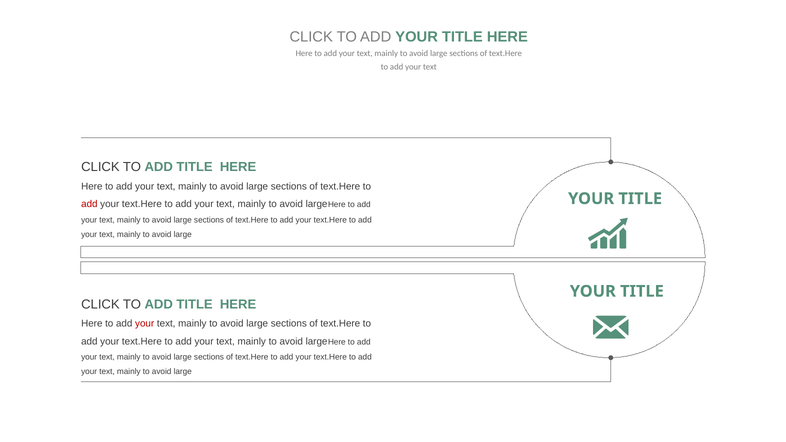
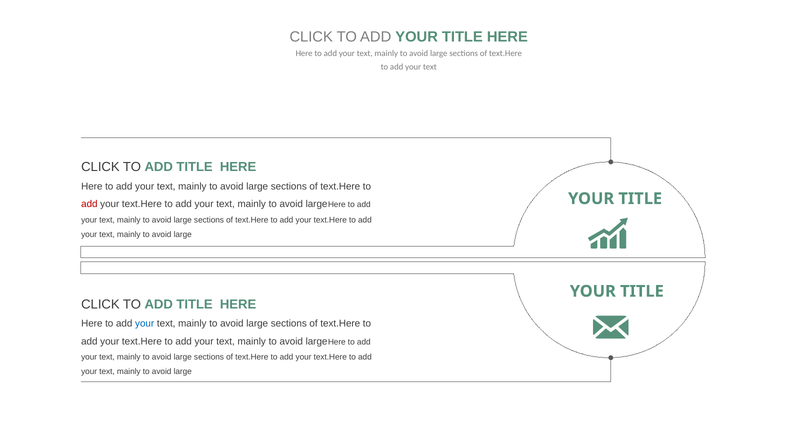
your at (145, 324) colour: red -> blue
